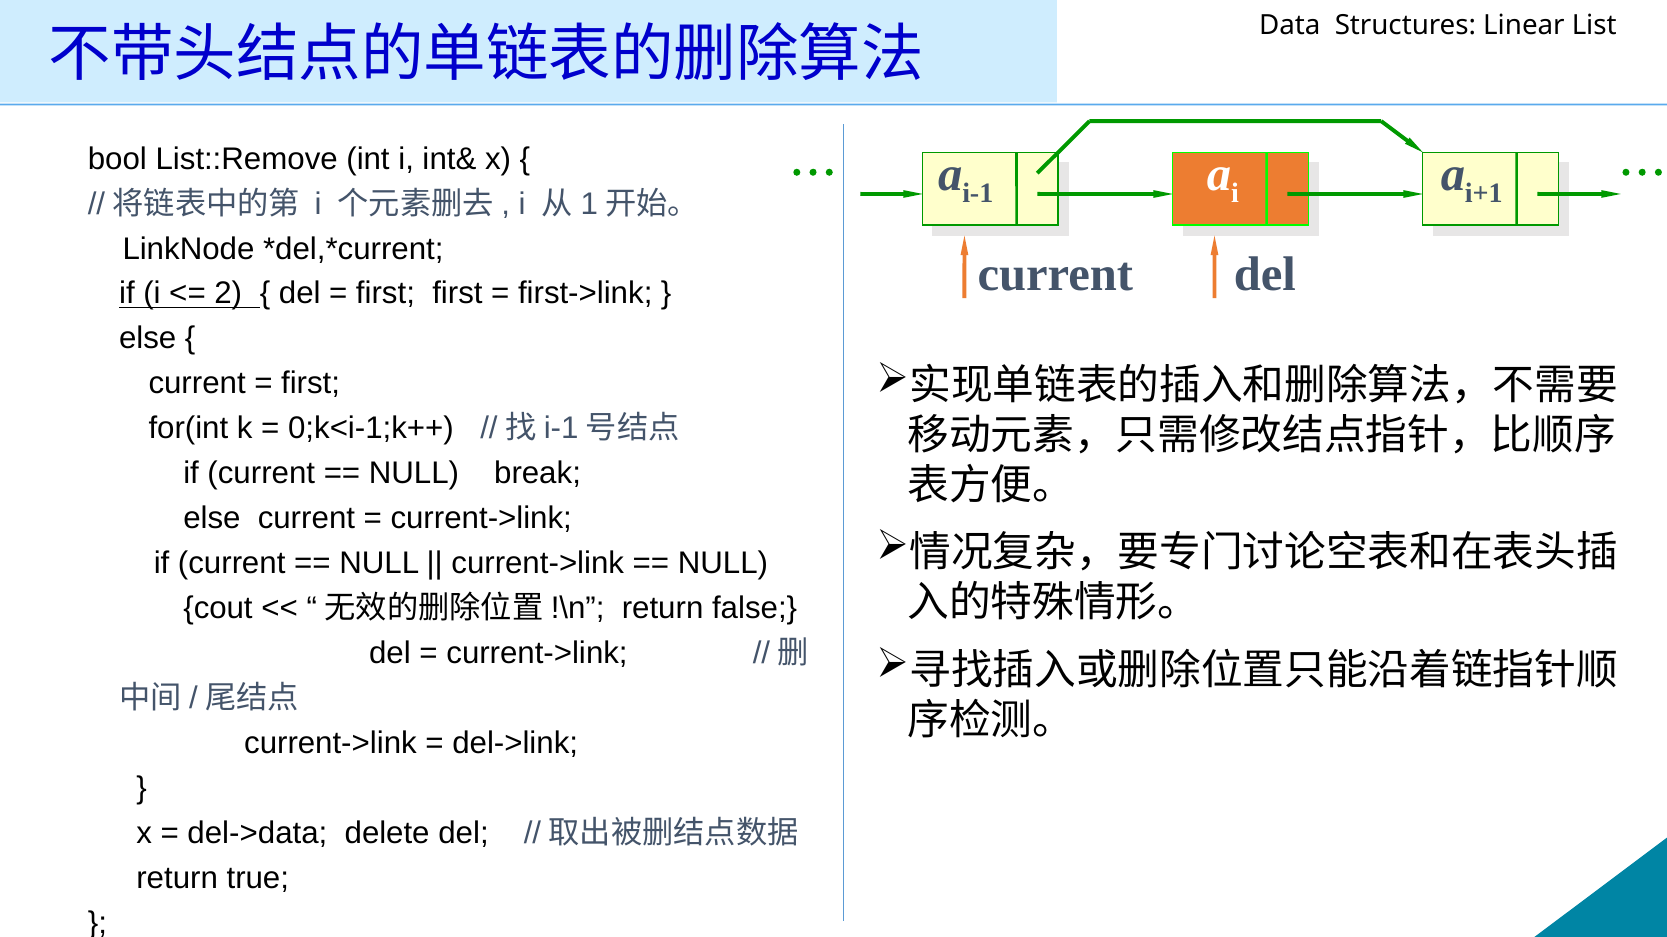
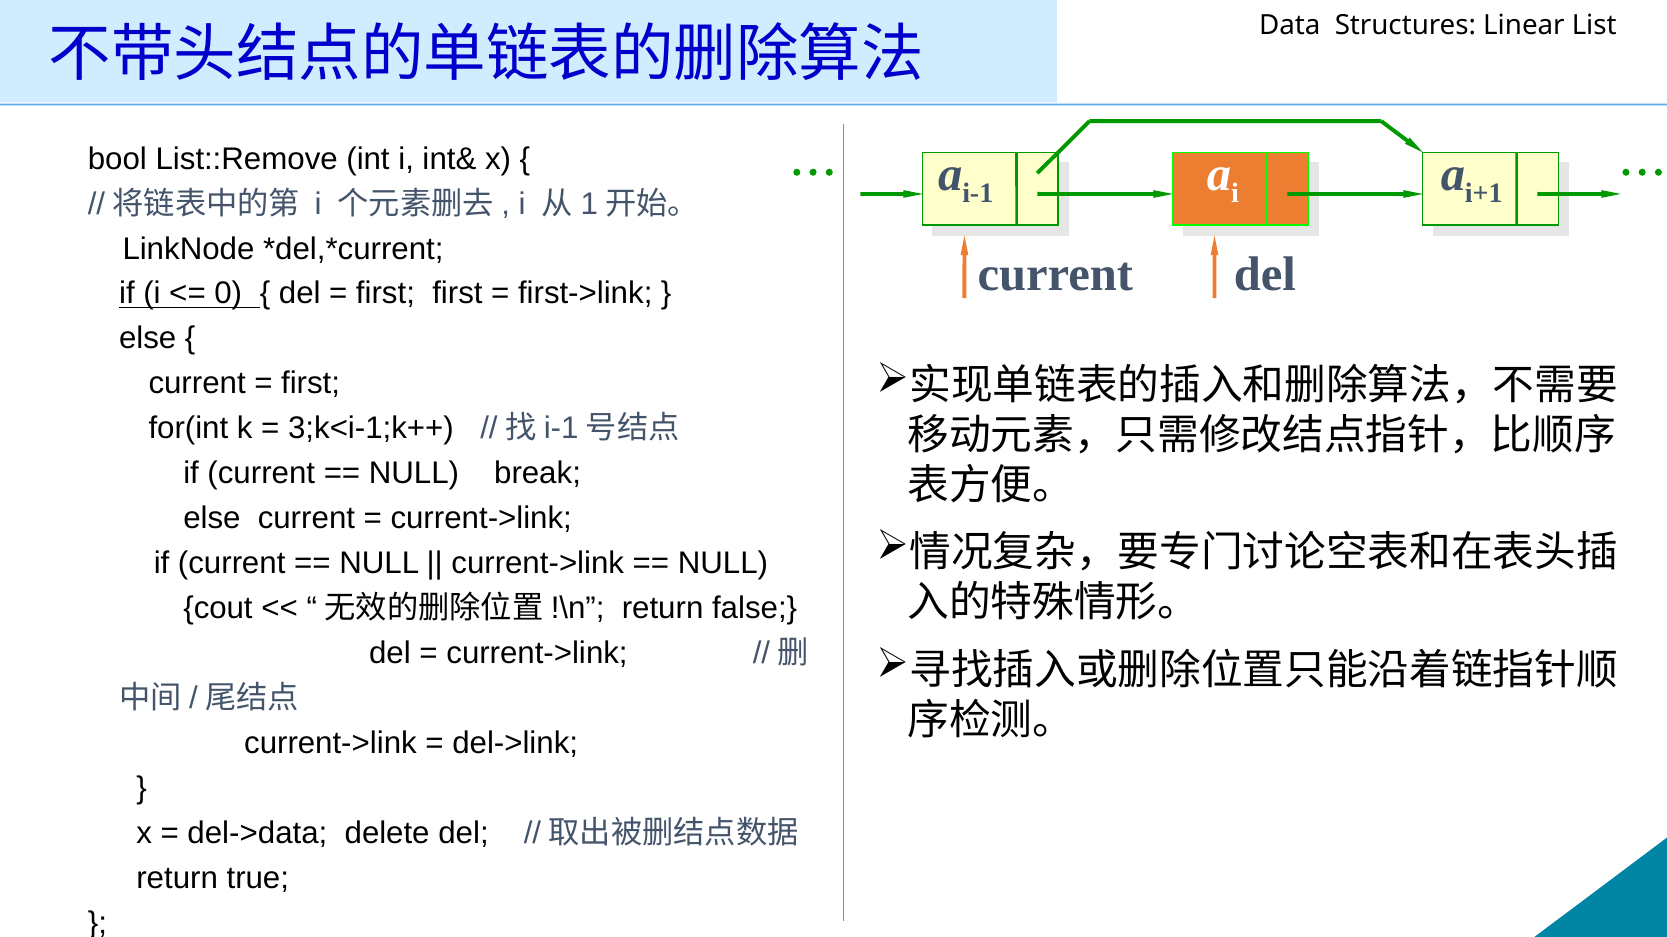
2: 2 -> 0
0;k<i-1;k++: 0;k<i-1;k++ -> 3;k<i-1;k++
